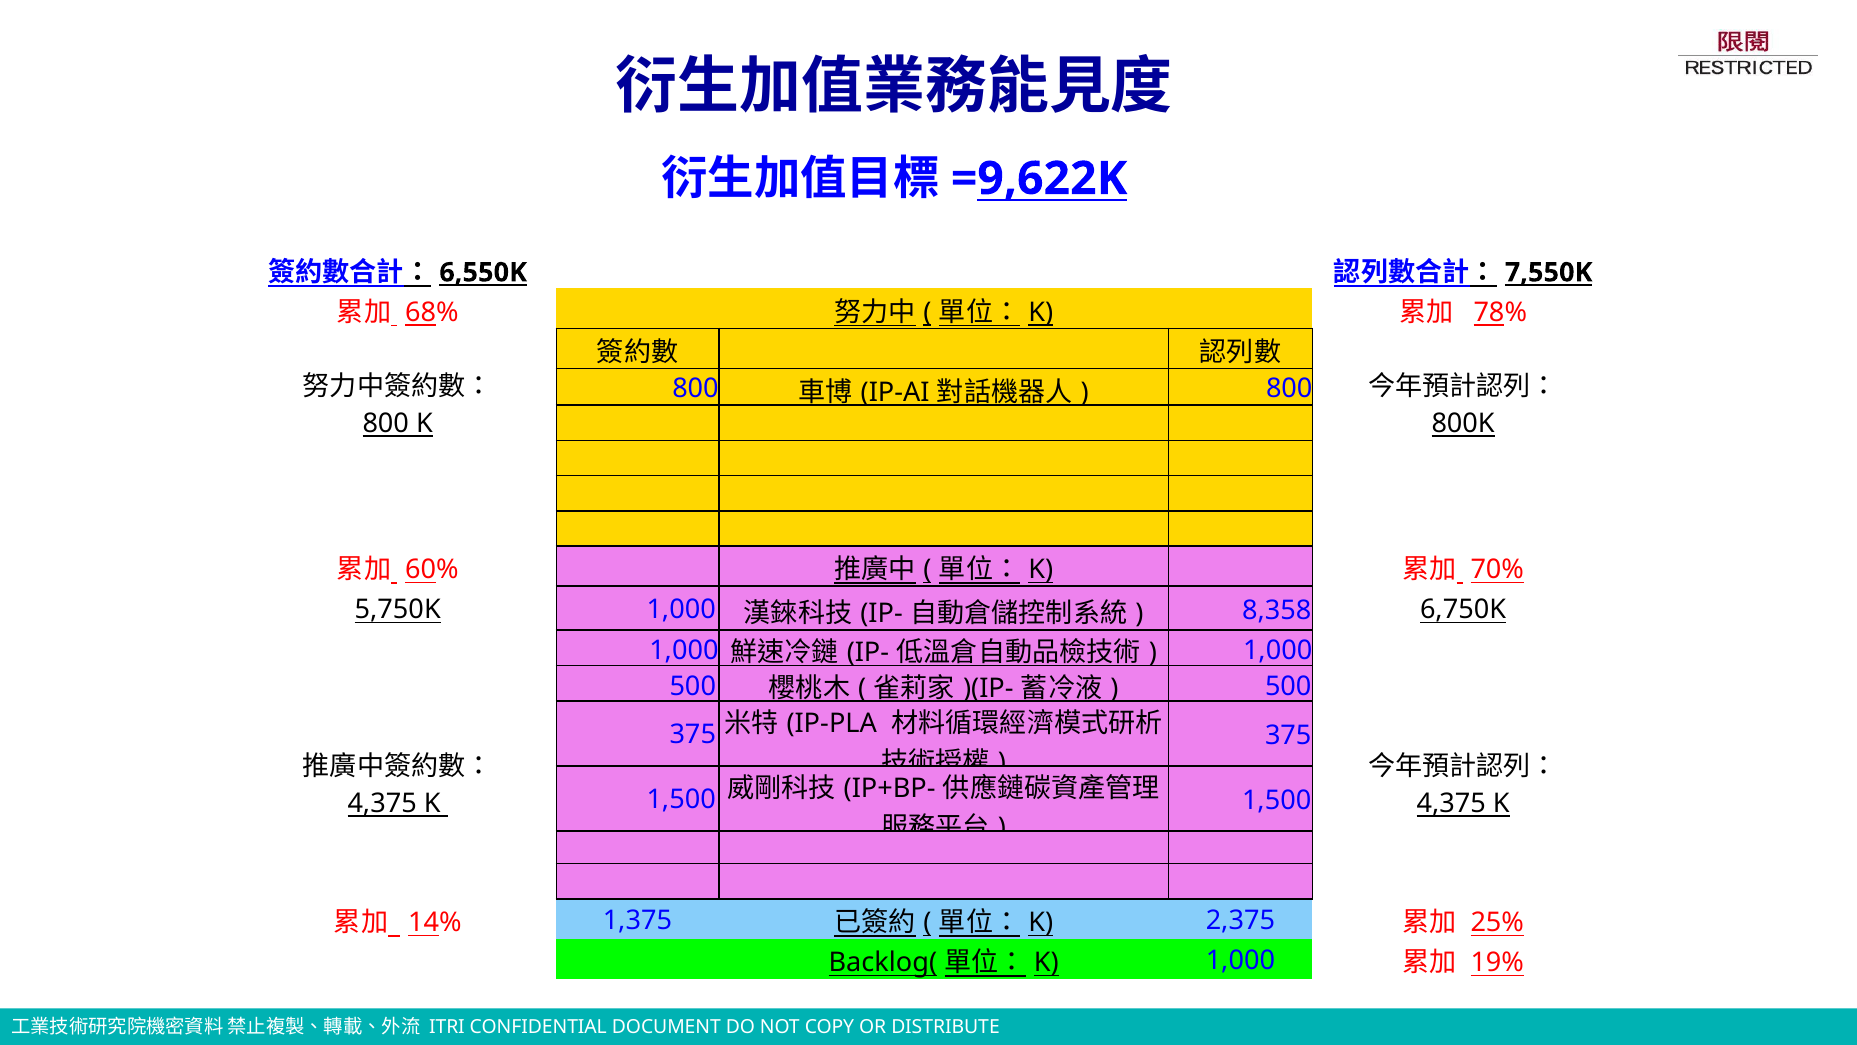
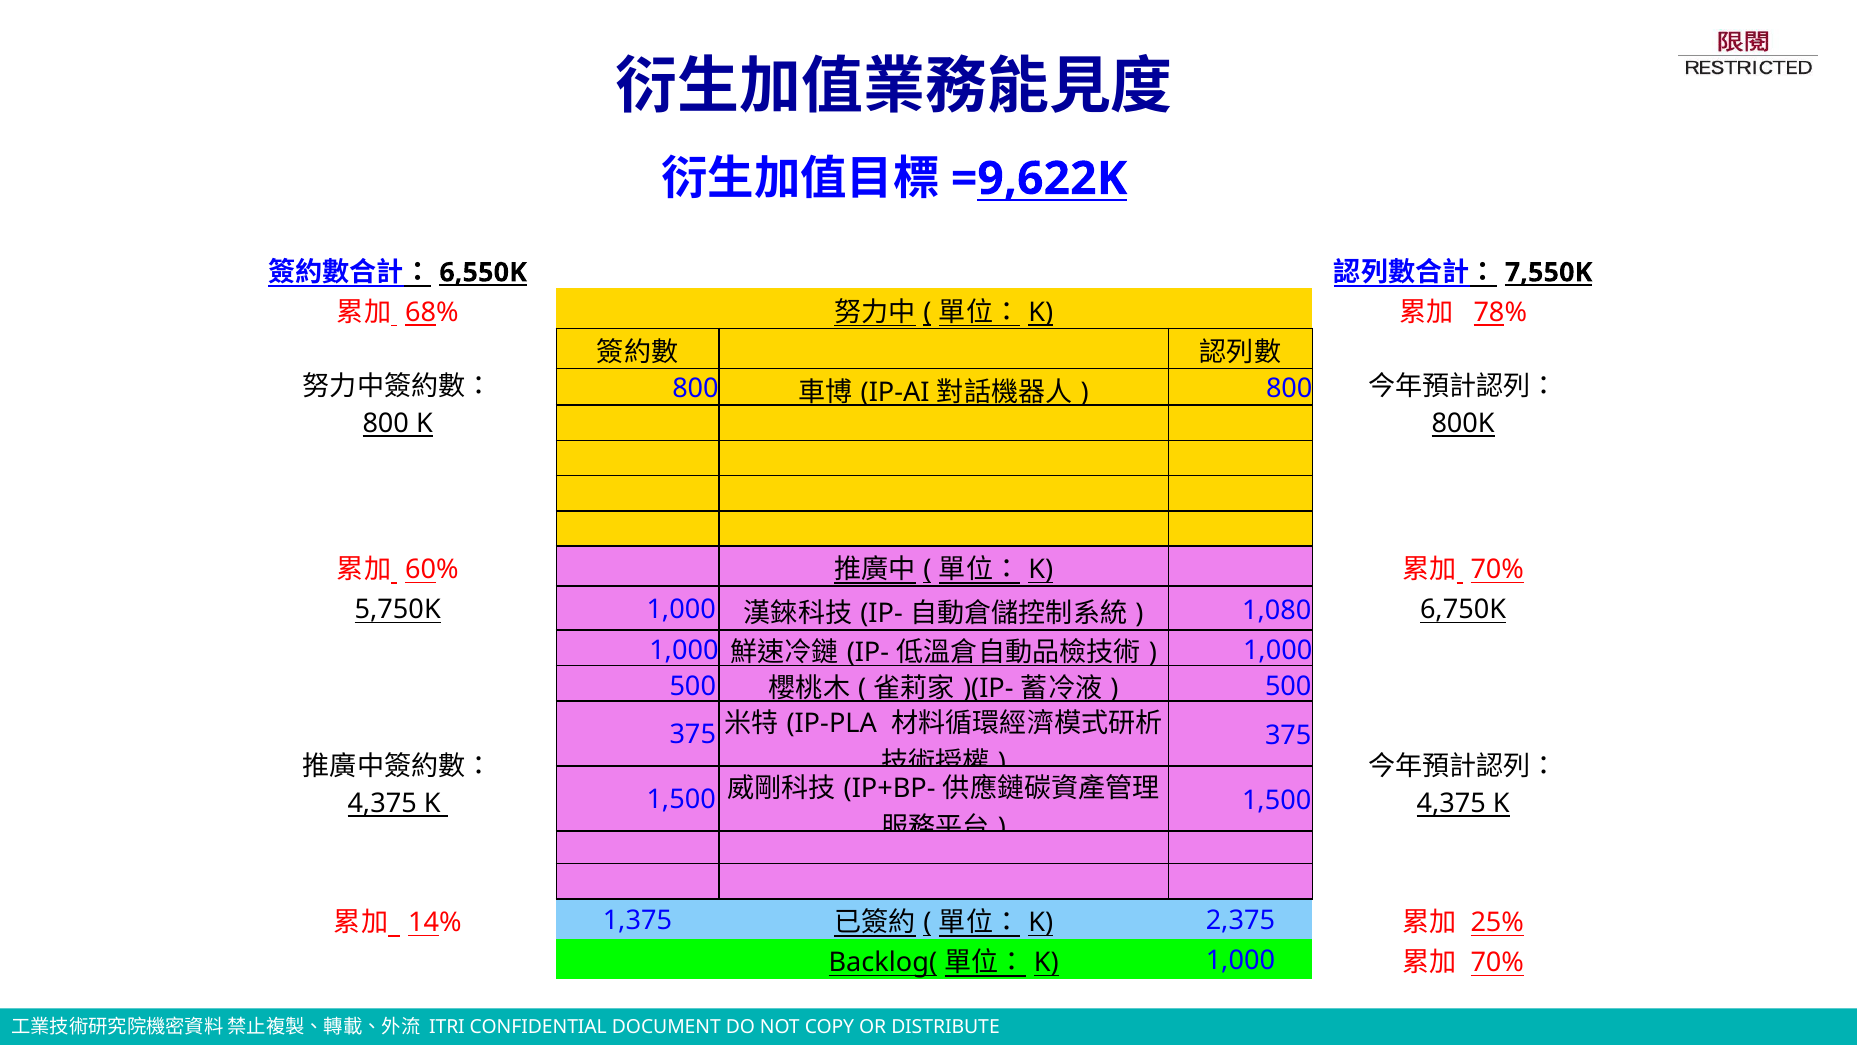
8,358: 8,358 -> 1,080
19% at (1497, 962): 19% -> 70%
